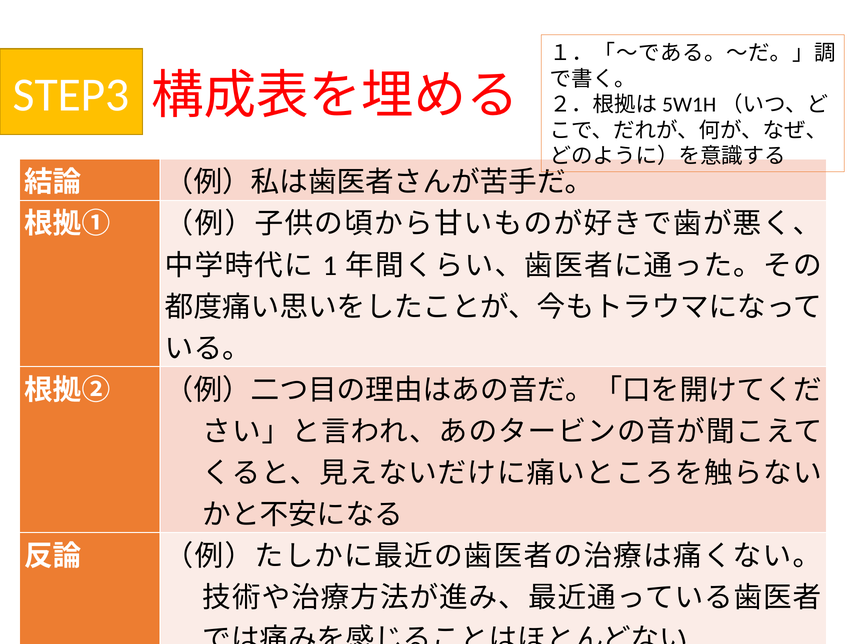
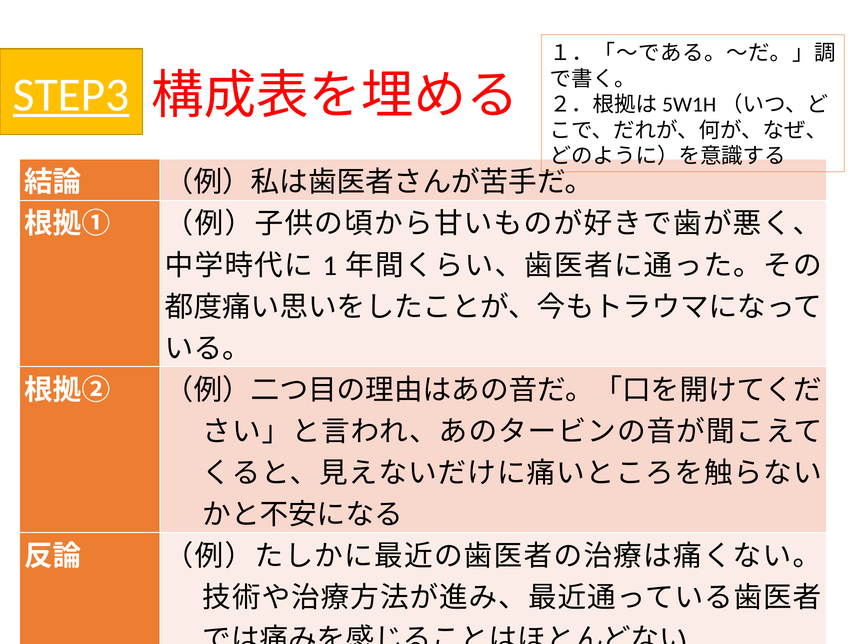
STEP3 underline: none -> present
